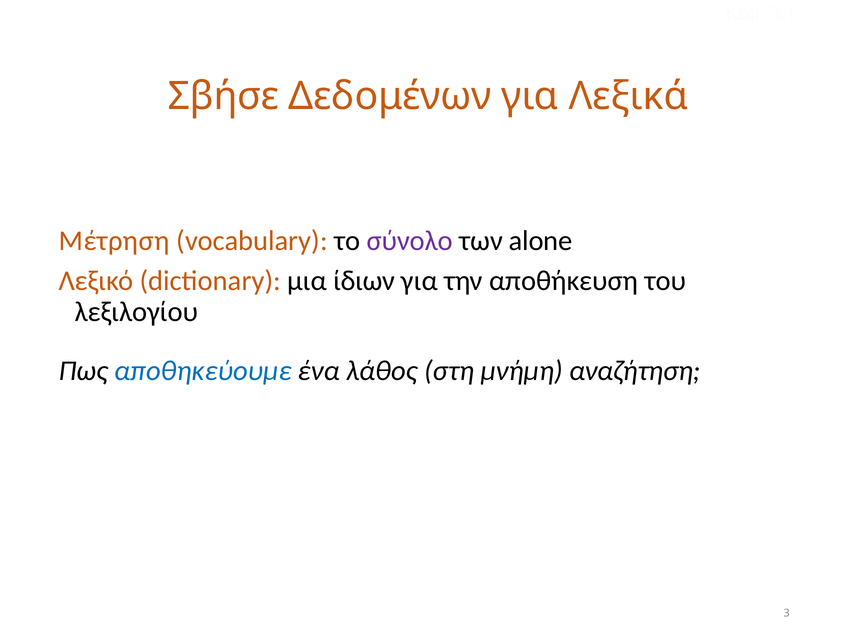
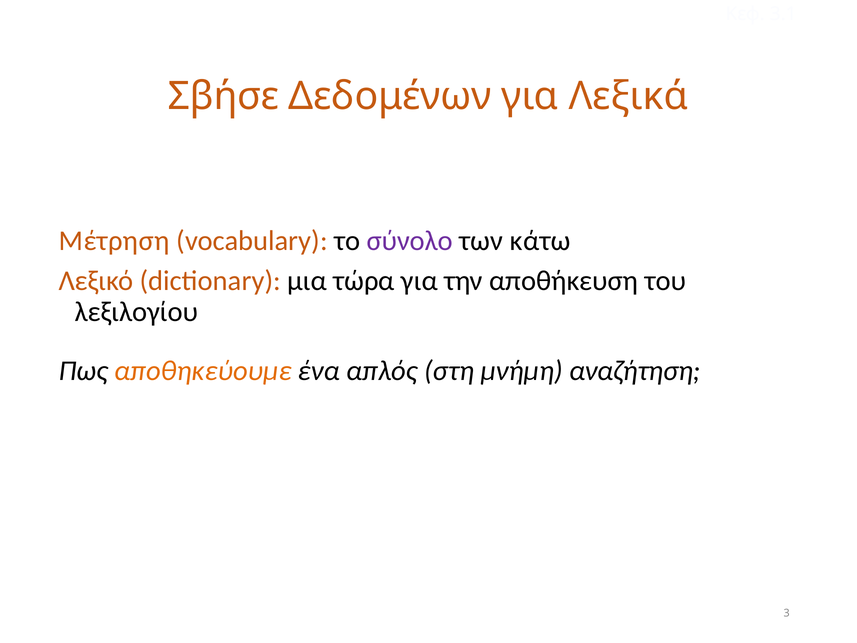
alone: alone -> κάτω
ίδιων: ίδιων -> τώρα
αποθηκεύουμε colour: blue -> orange
λάθος: λάθος -> απλός
